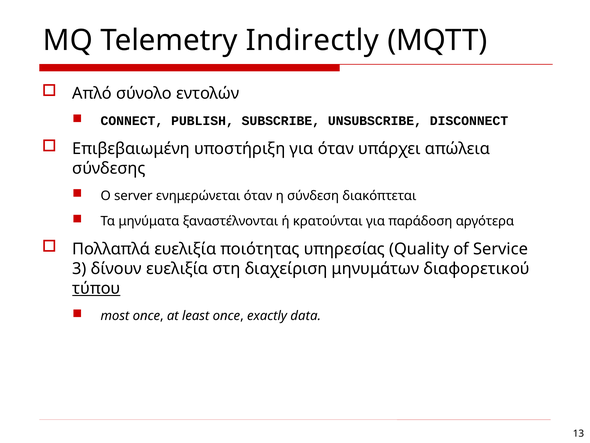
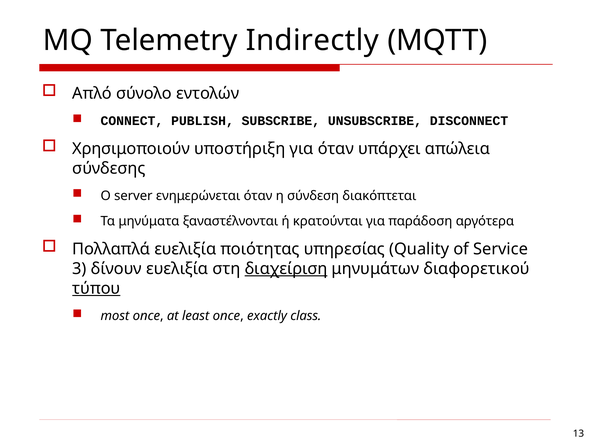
Επιβεβαιωμένη: Επιβεβαιωμένη -> Χρησιμοποιούν
διαχείριση underline: none -> present
data: data -> class
